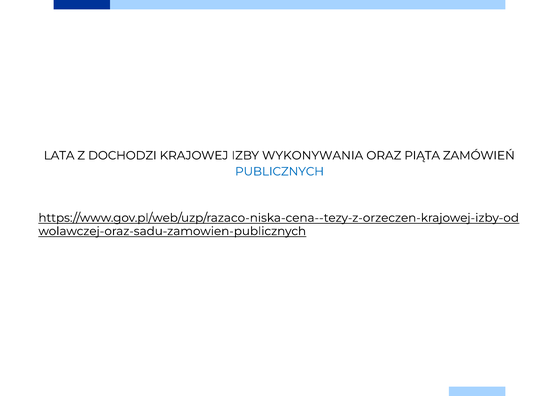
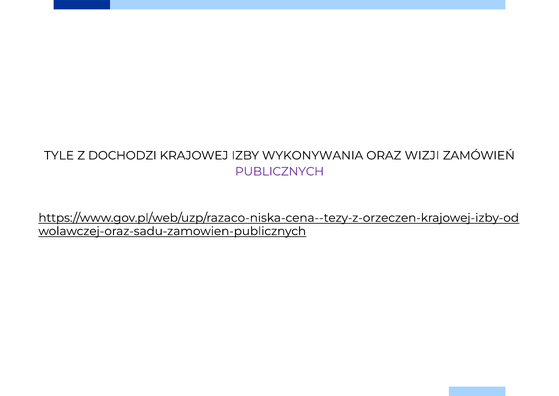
LATA: LATA -> TYLE
PIĄTA: PIĄTA -> WIZJI
PUBLICZNYCH colour: blue -> purple
